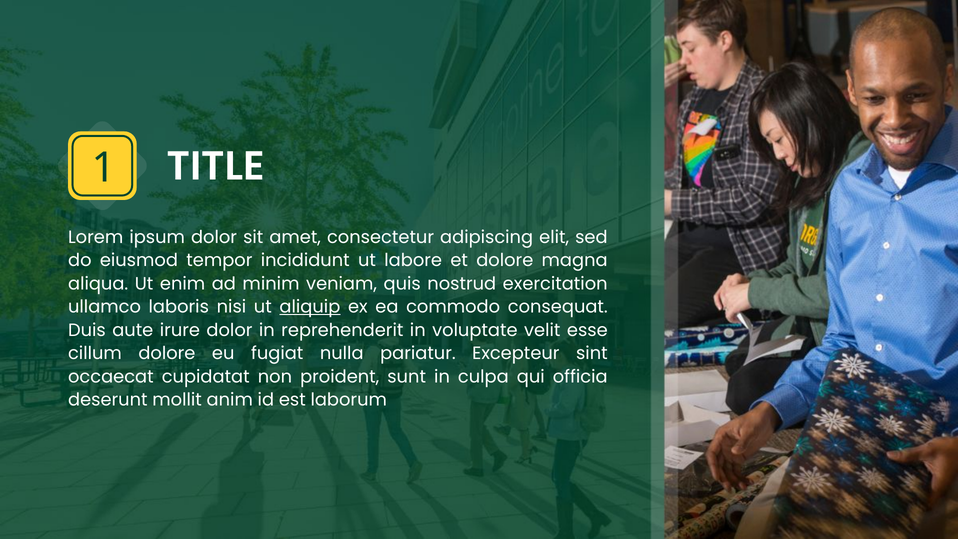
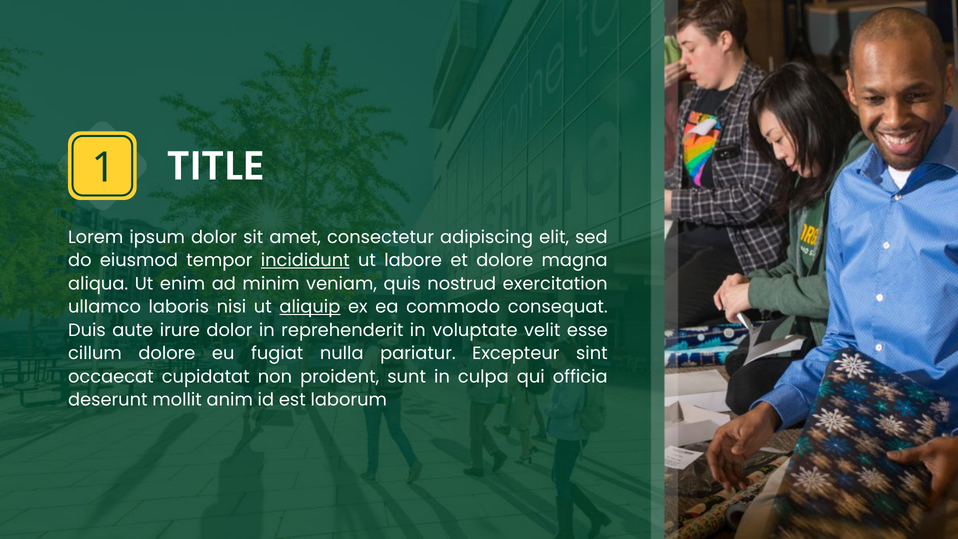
incididunt underline: none -> present
